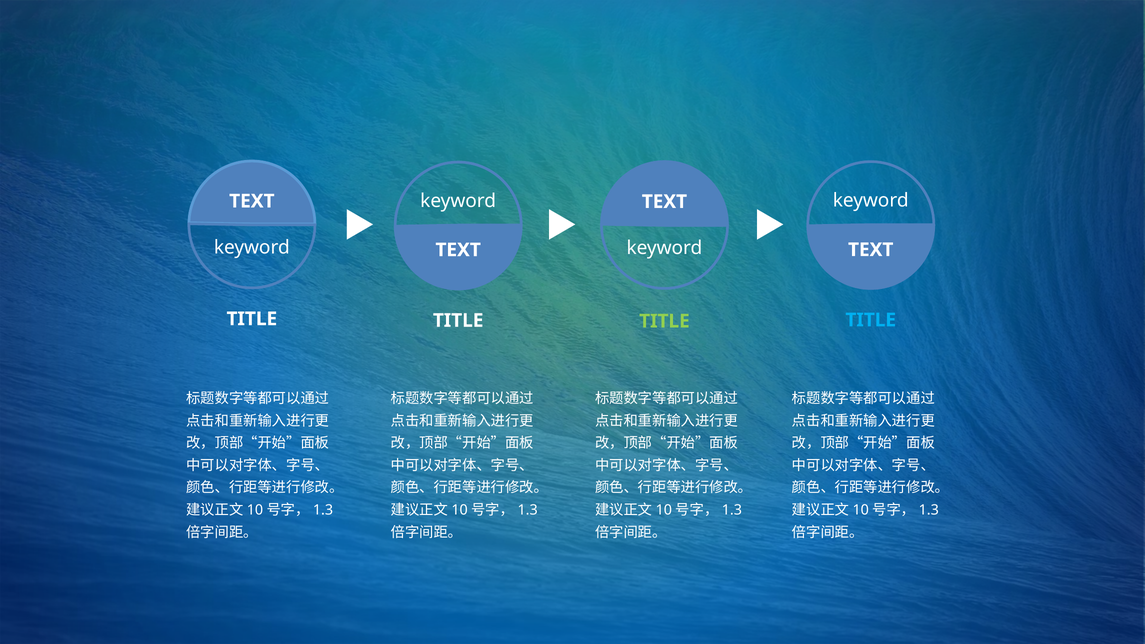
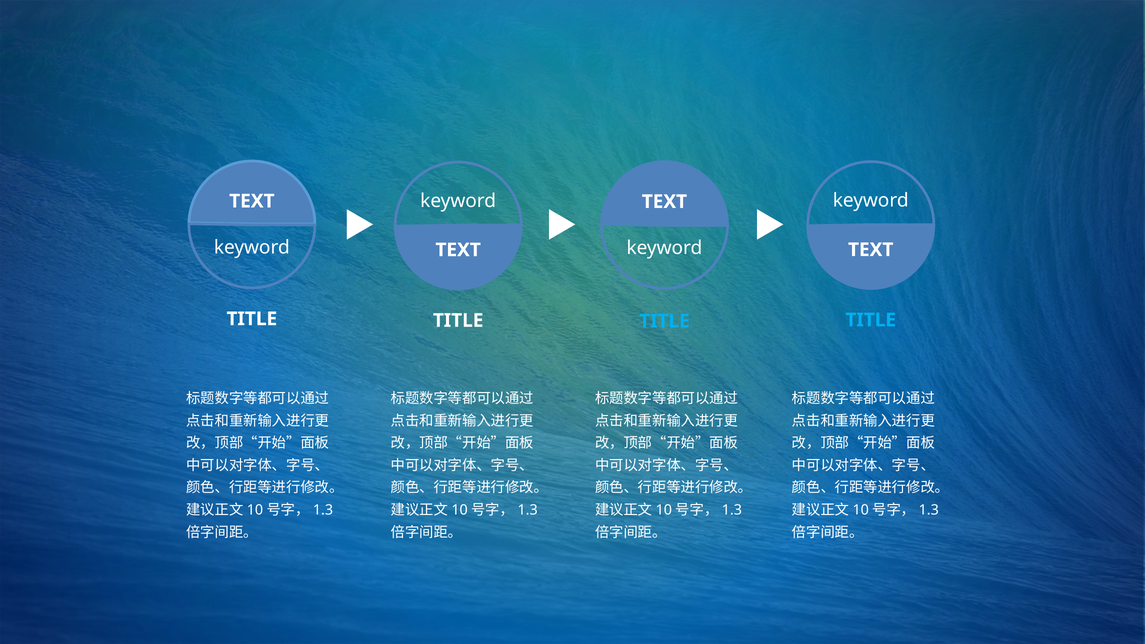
TITLE at (664, 321) colour: light green -> light blue
